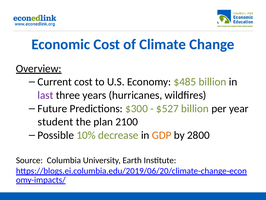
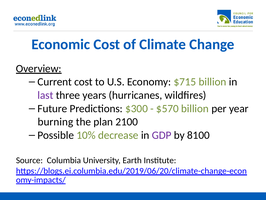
$485: $485 -> $715
$527: $527 -> $570
student: student -> burning
GDP colour: orange -> purple
2800: 2800 -> 8100
